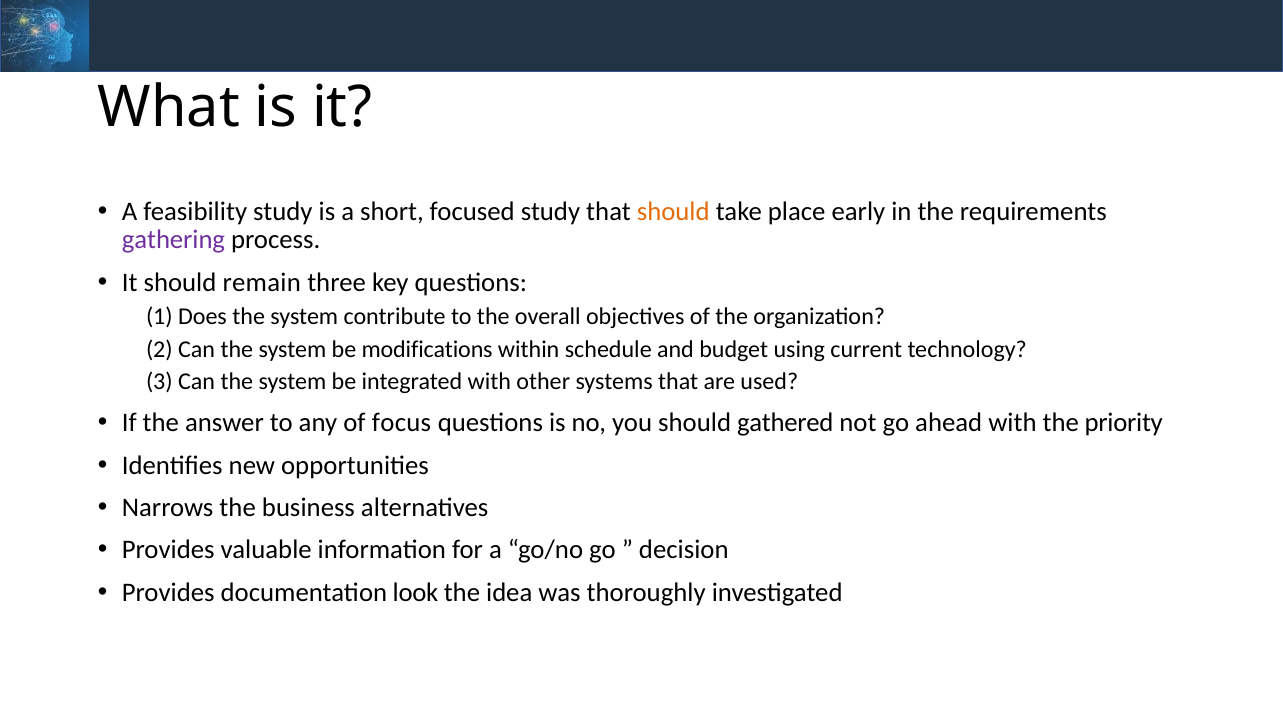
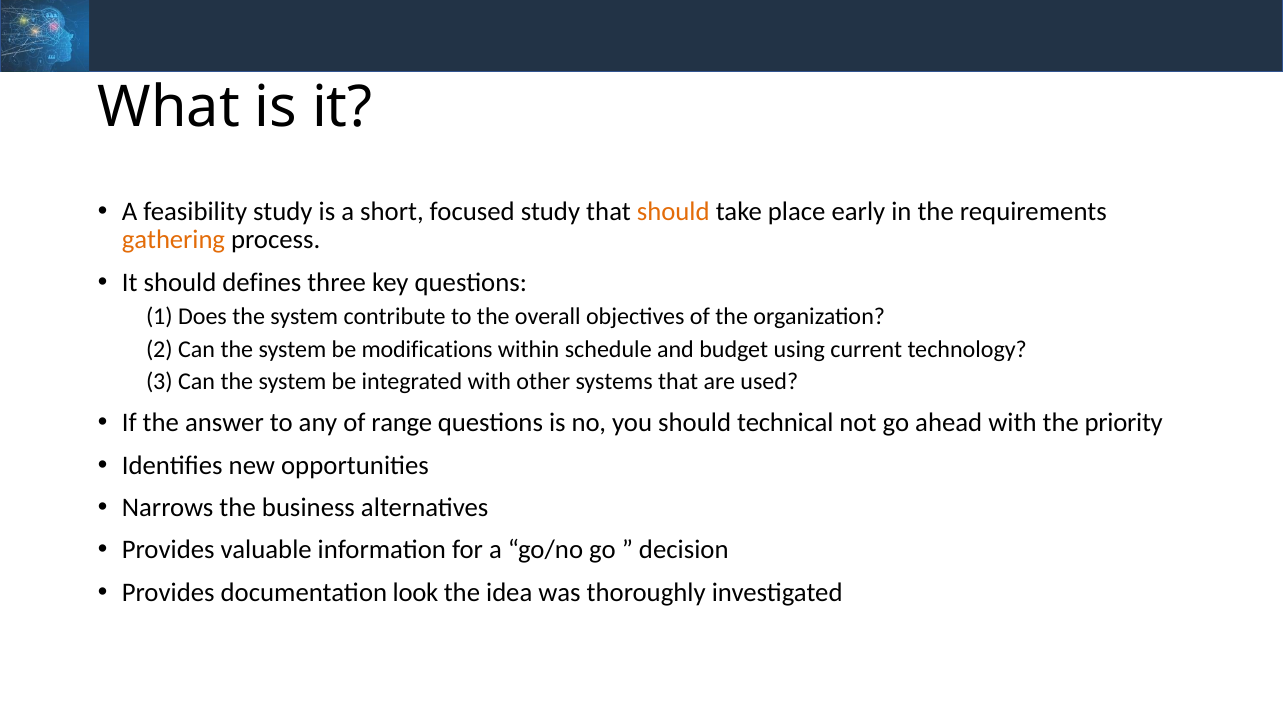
gathering colour: purple -> orange
remain: remain -> defines
focus: focus -> range
gathered: gathered -> technical
